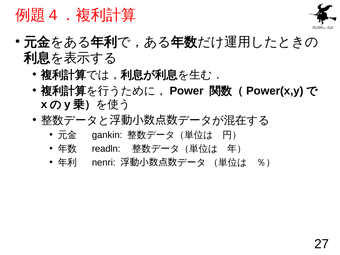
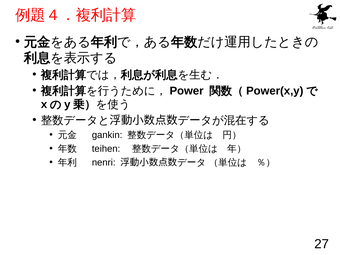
readln: readln -> teihen
